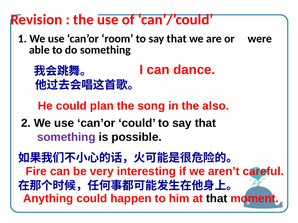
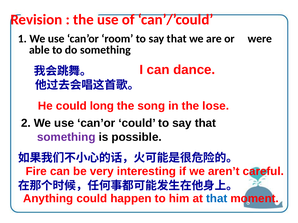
plan: plan -> long
also: also -> lose
that at (217, 199) colour: black -> blue
